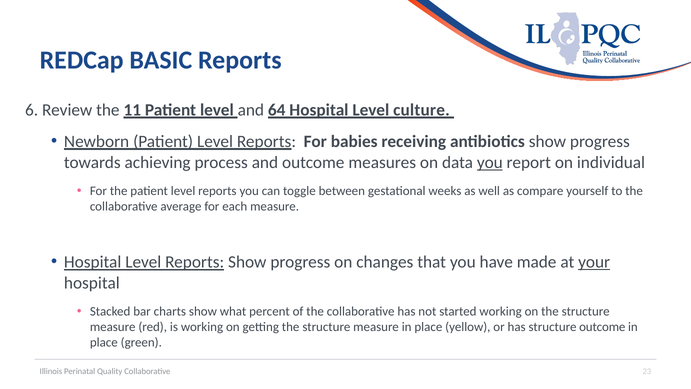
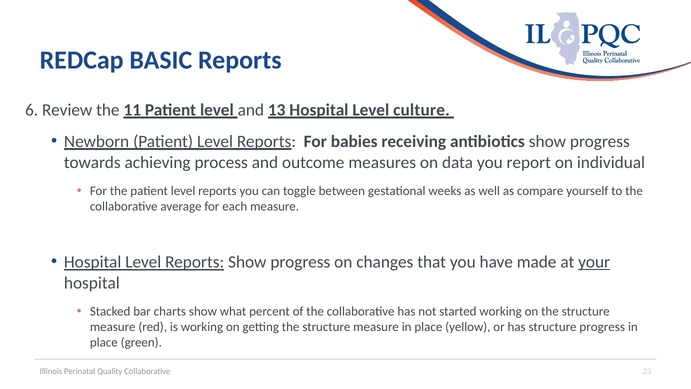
64: 64 -> 13
you at (490, 162) underline: present -> none
structure outcome: outcome -> progress
